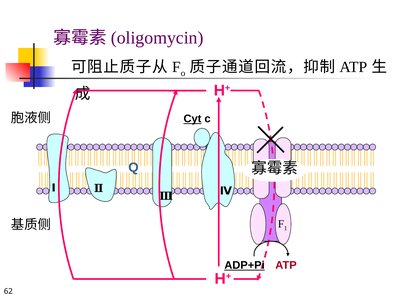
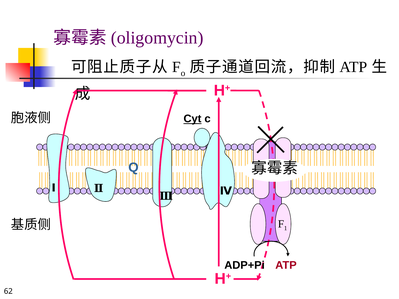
ADP+Pi underline: present -> none
